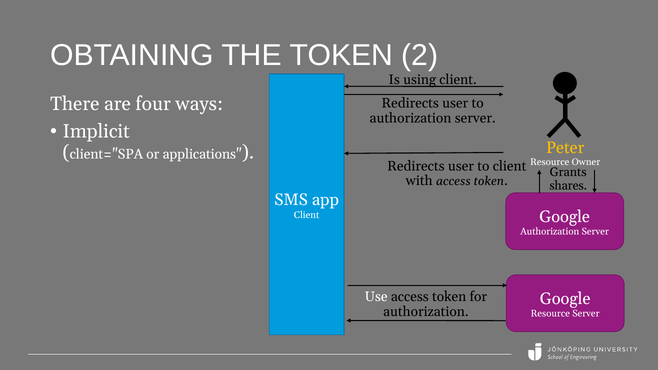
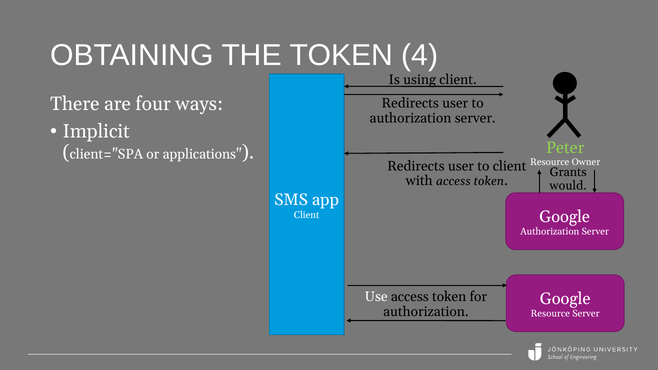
2: 2 -> 4
Peter colour: yellow -> light green
shares: shares -> would
